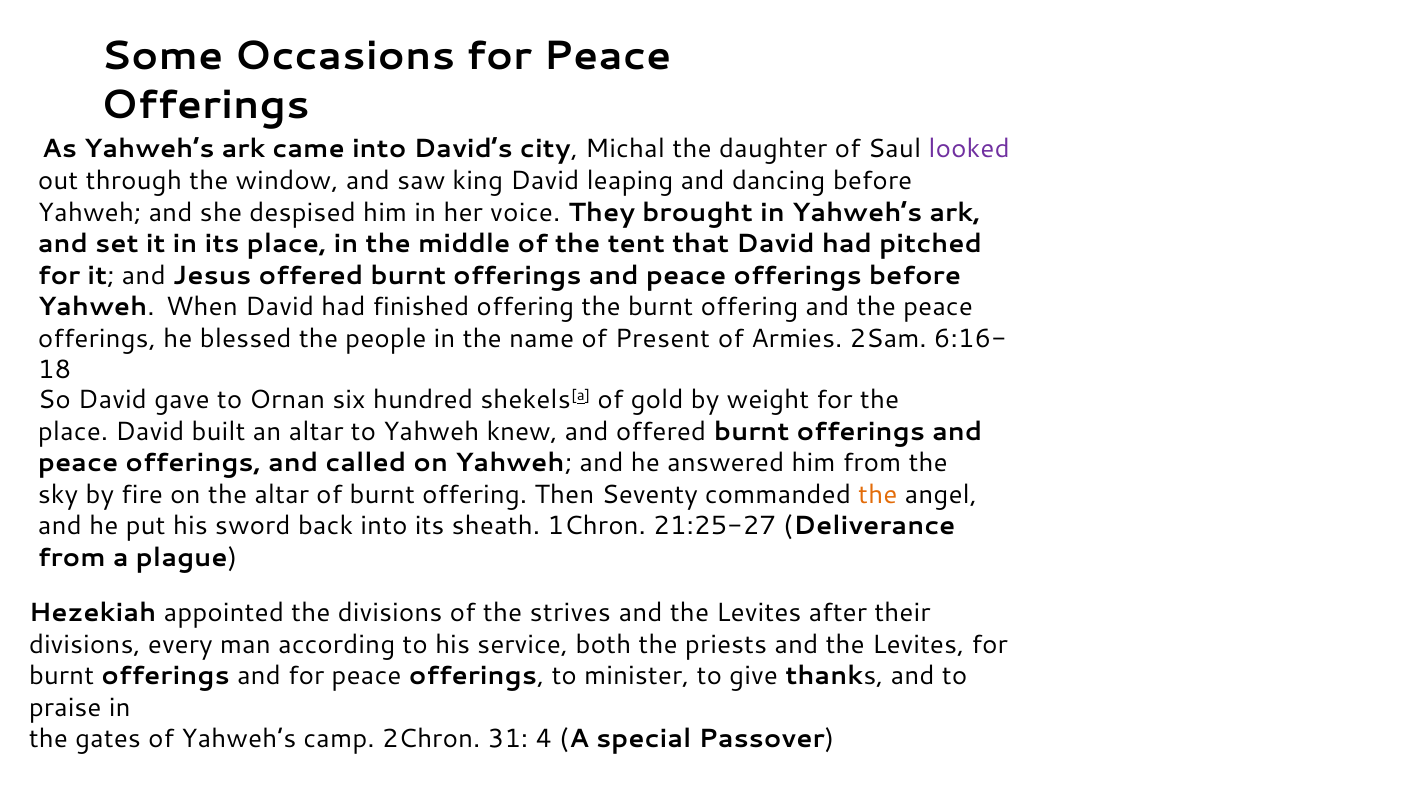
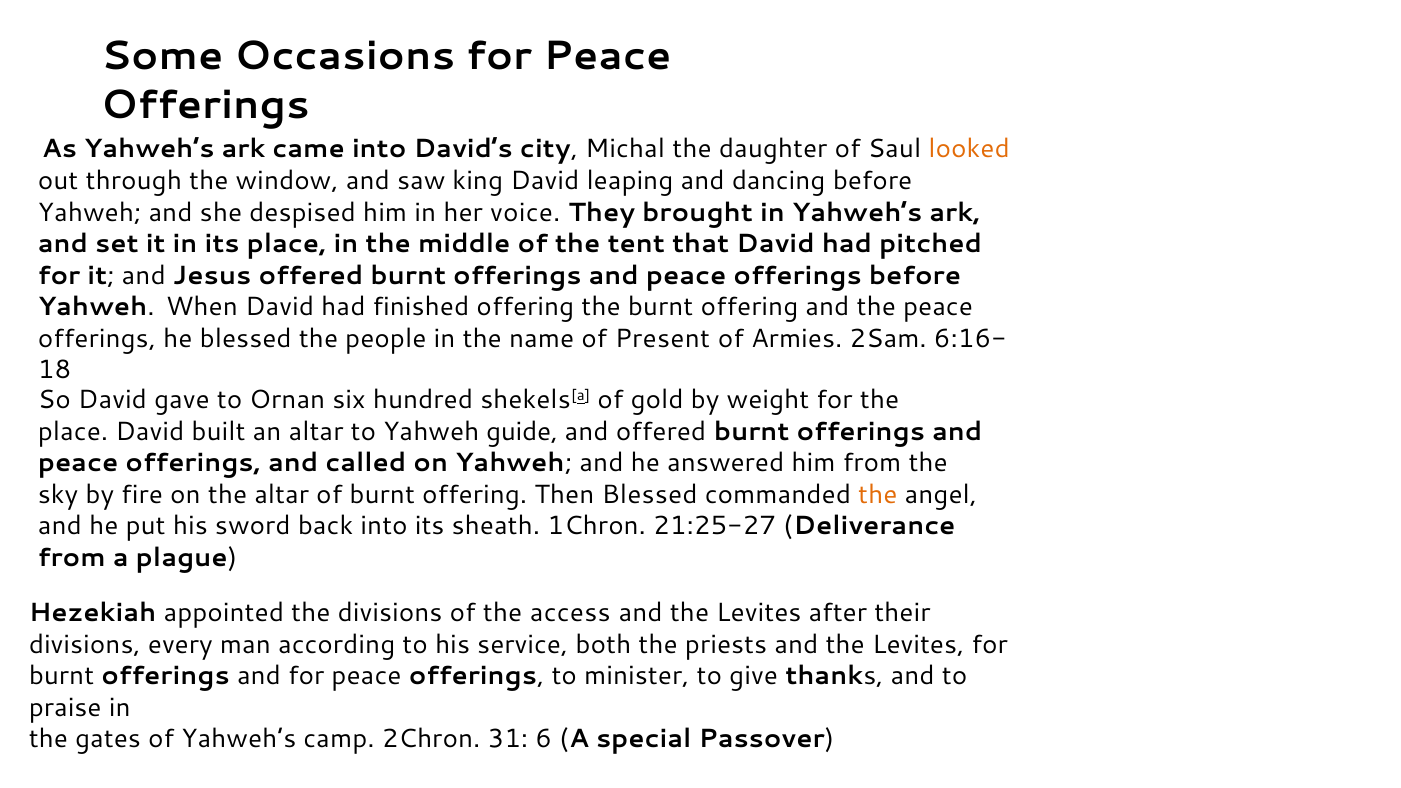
looked colour: purple -> orange
knew: knew -> guide
Then Seventy: Seventy -> Blessed
strives: strives -> access
4: 4 -> 6
